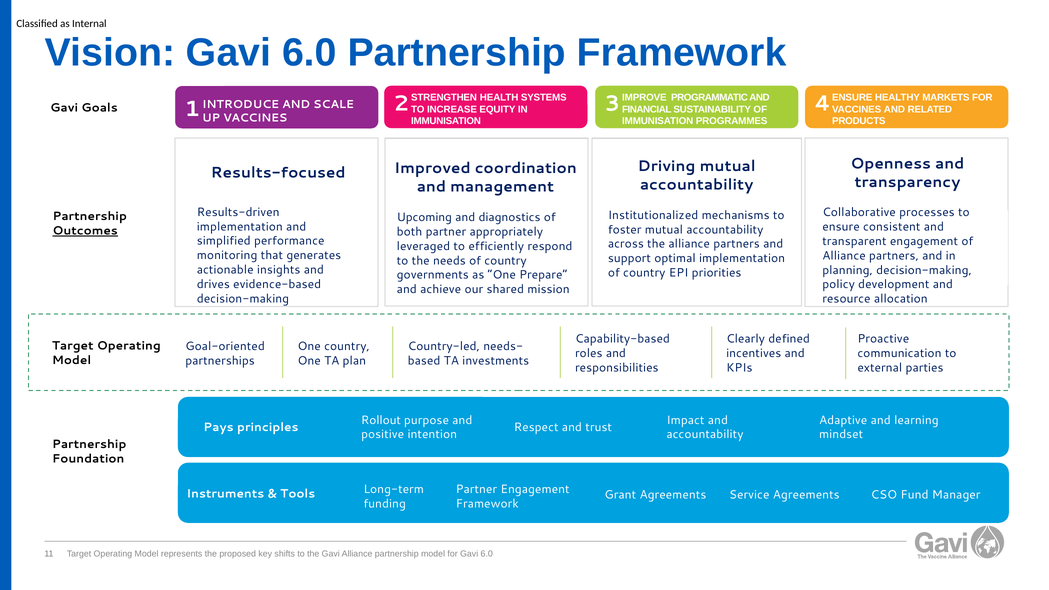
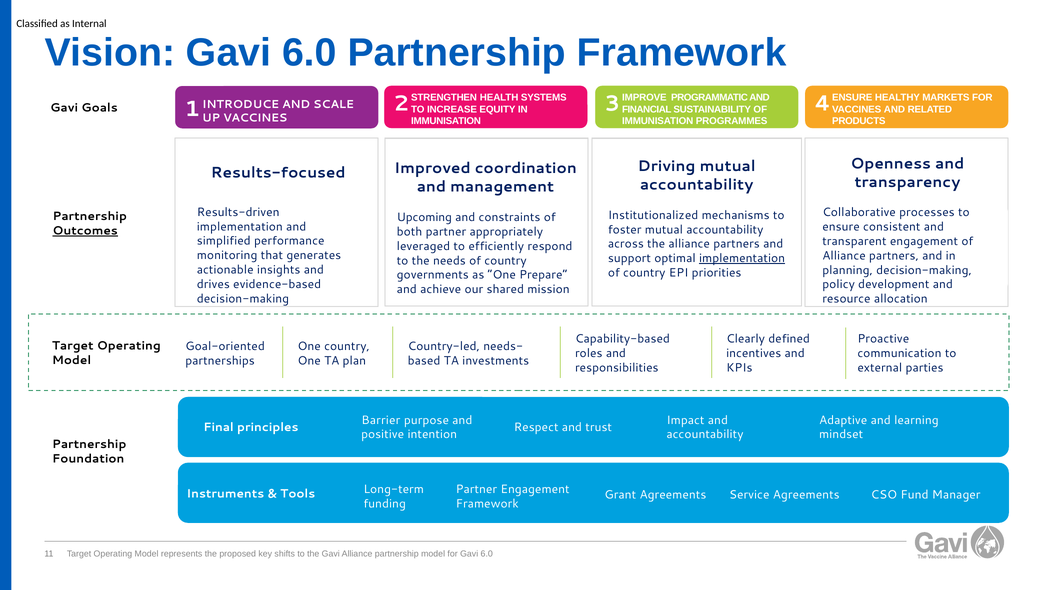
diagnostics: diagnostics -> constraints
implementation at (742, 258) underline: none -> present
Rollout: Rollout -> Barrier
Pays: Pays -> Final
